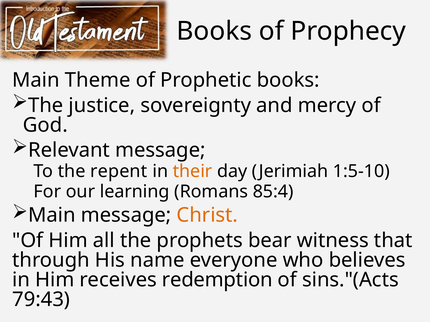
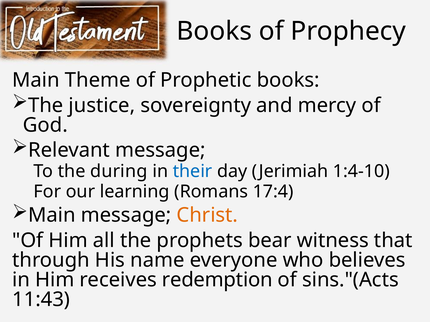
repent: repent -> during
their colour: orange -> blue
1:5-10: 1:5-10 -> 1:4-10
85:4: 85:4 -> 17:4
79:43: 79:43 -> 11:43
